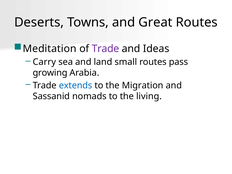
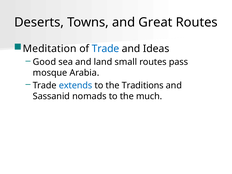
Trade at (106, 49) colour: purple -> blue
Carry: Carry -> Good
growing: growing -> mosque
Migration: Migration -> Traditions
living: living -> much
